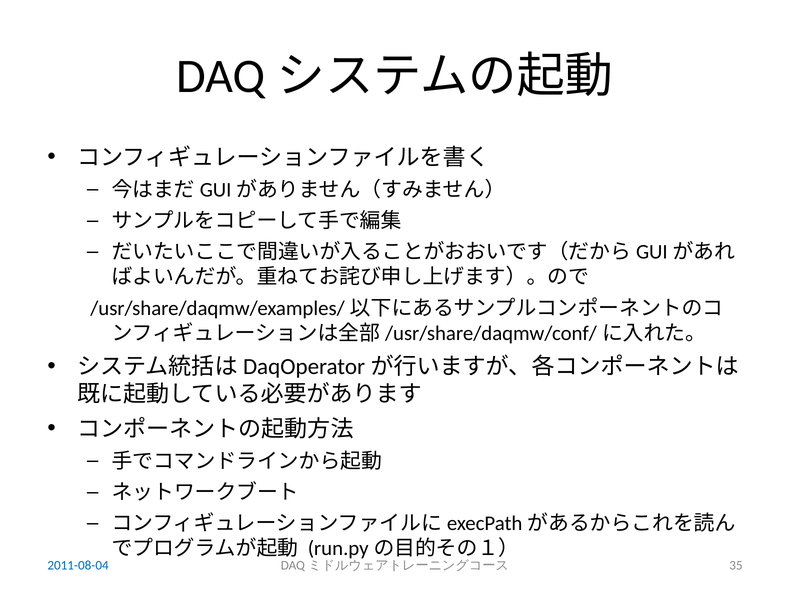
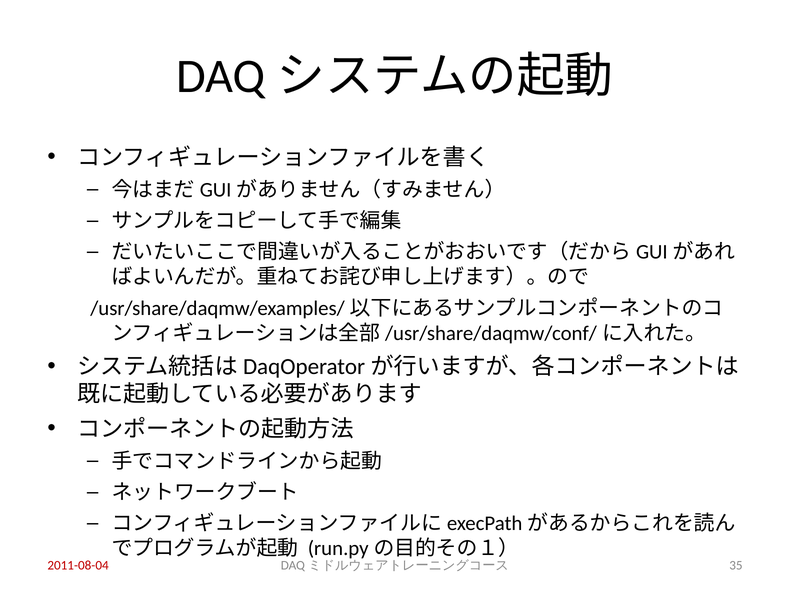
2011-08-04 colour: blue -> red
